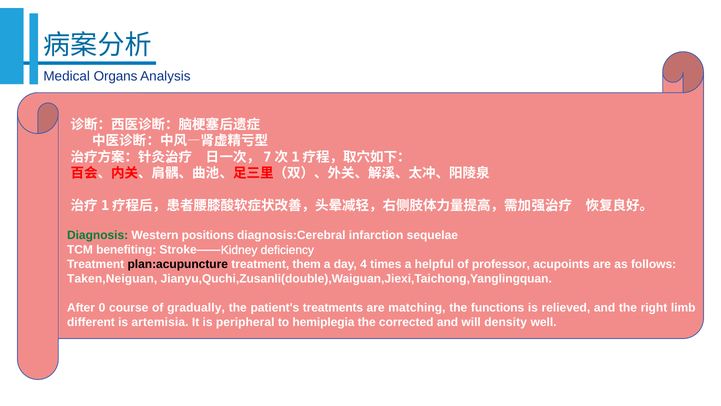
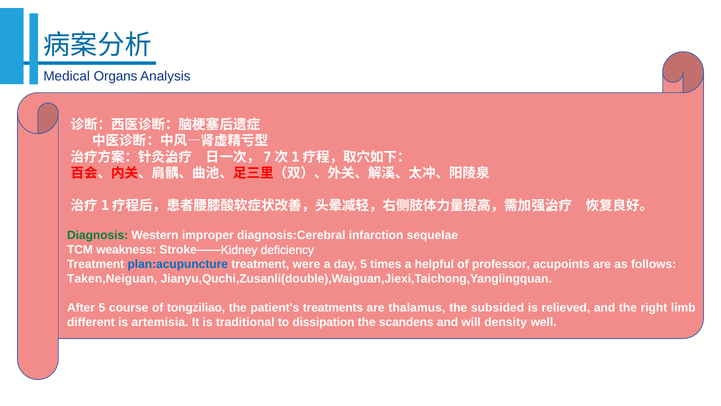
positions: positions -> improper
benefiting: benefiting -> weakness
plan:acupuncture colour: black -> blue
them: them -> were
day 4: 4 -> 5
After 0: 0 -> 5
gradually: gradually -> tongziliao
matching: matching -> thalamus
functions: functions -> subsided
peripheral: peripheral -> traditional
hemiplegia: hemiplegia -> dissipation
corrected: corrected -> scandens
